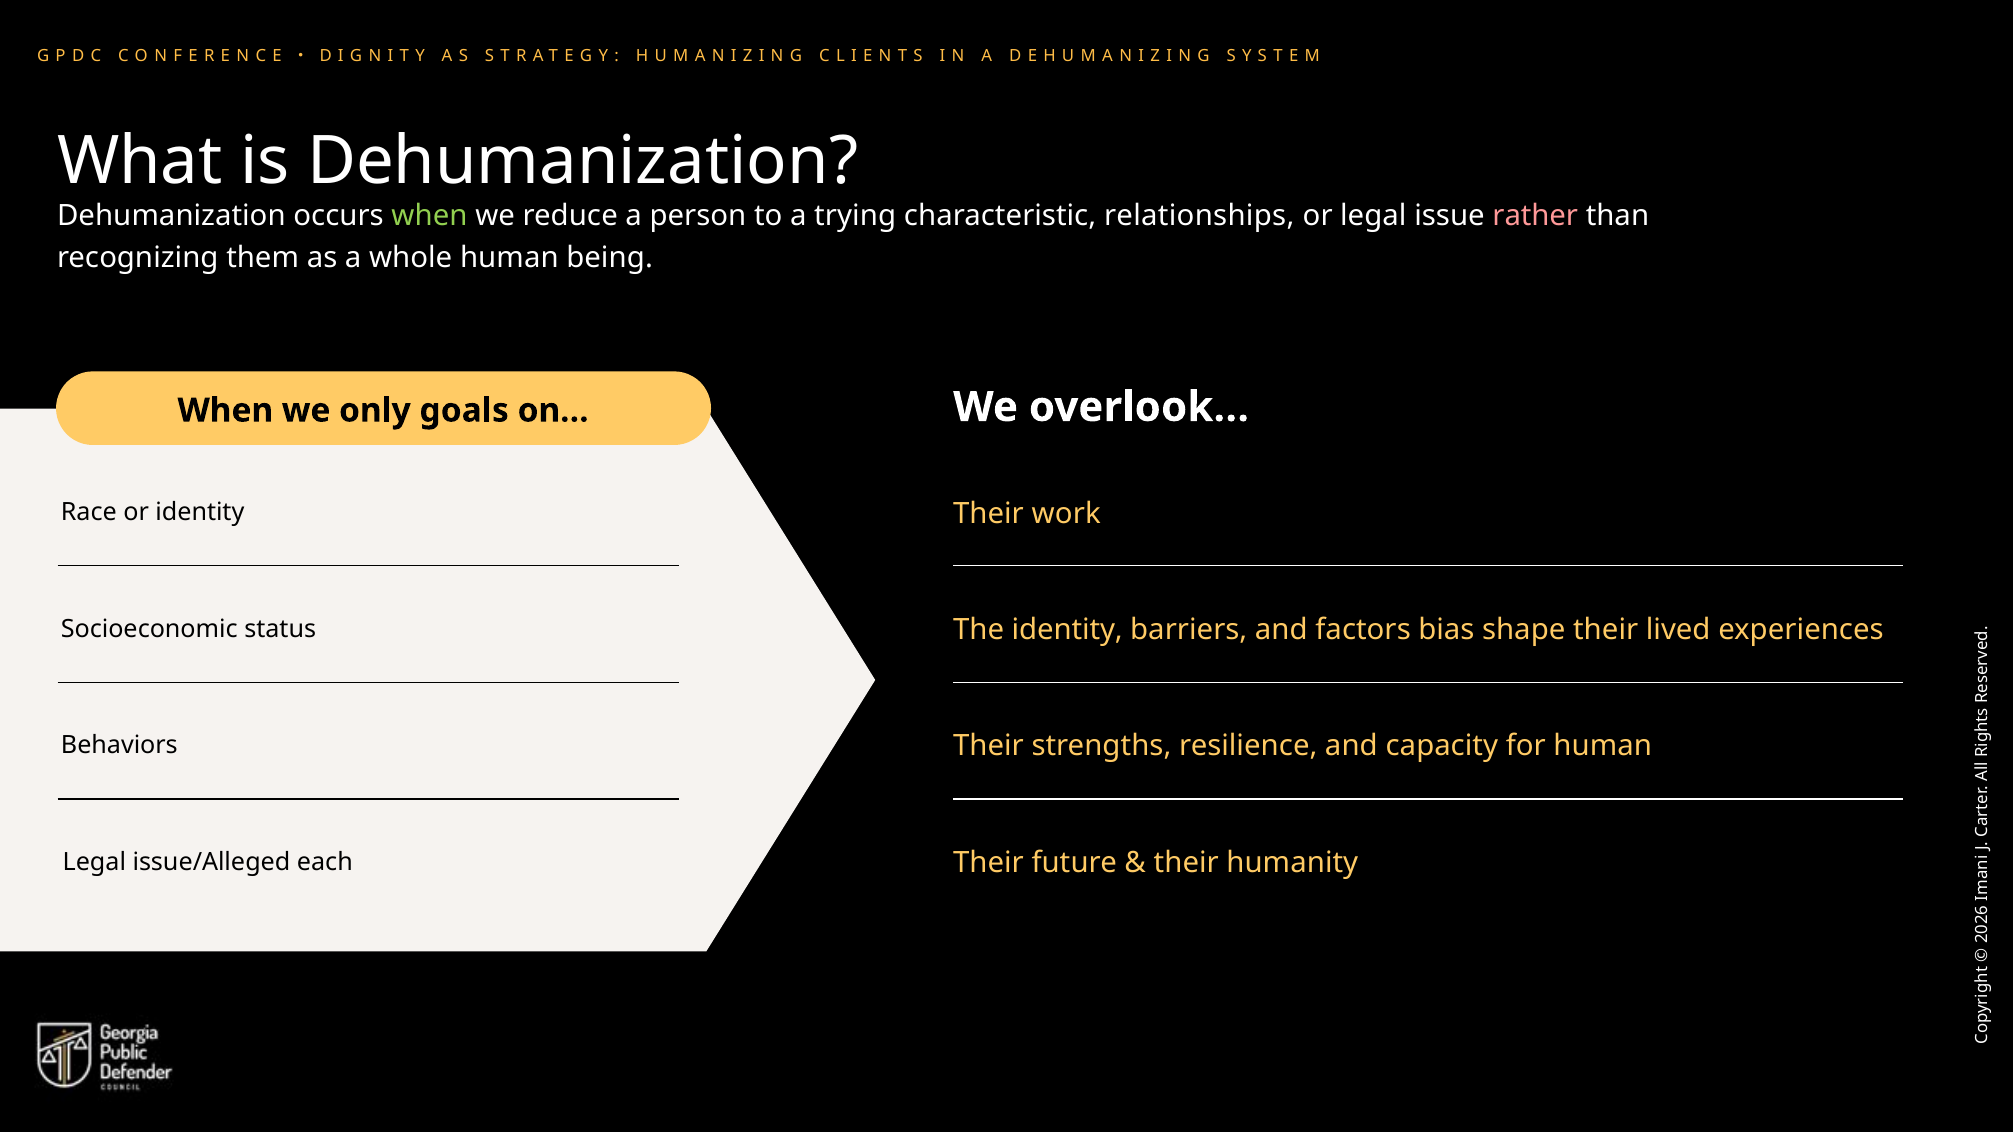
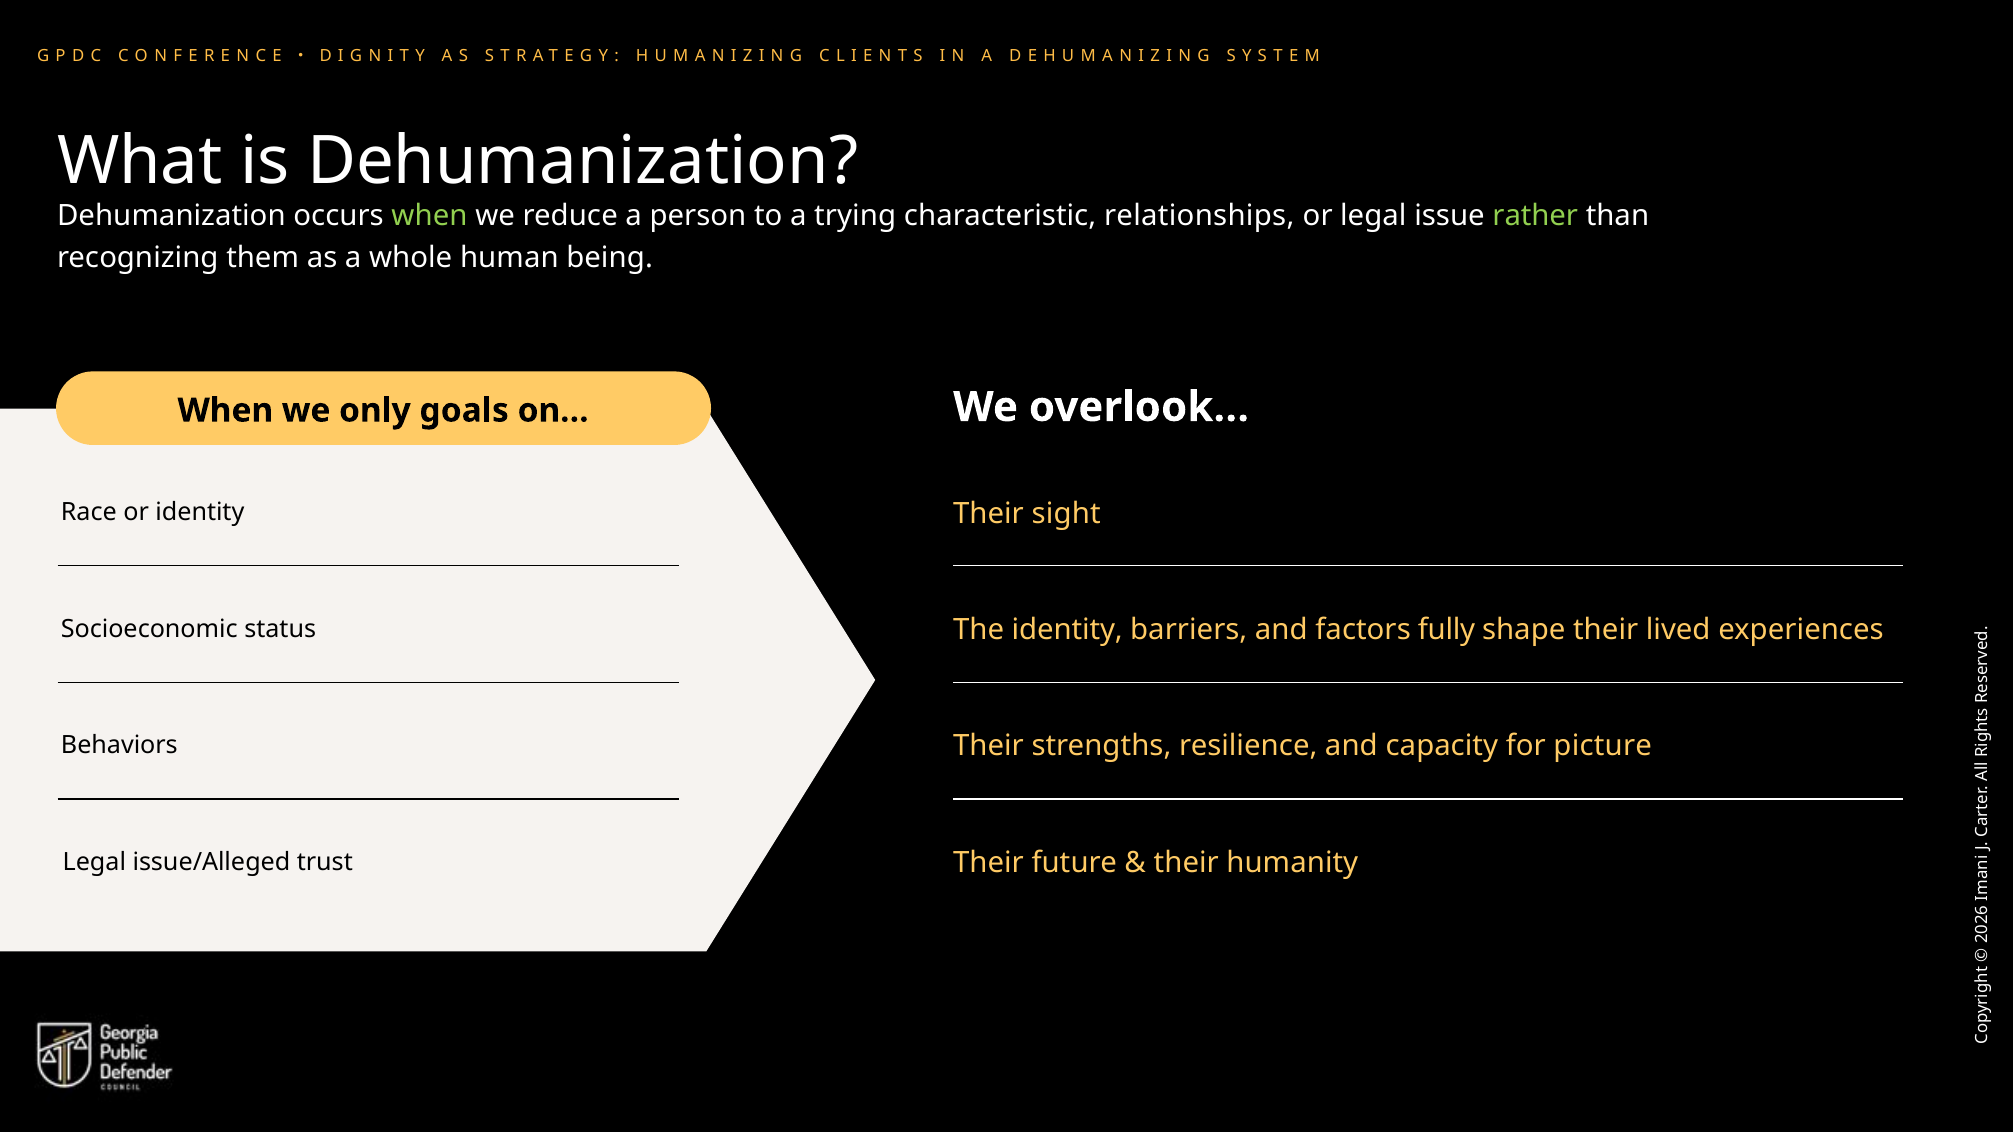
rather colour: pink -> light green
work: work -> sight
bias: bias -> fully
for human: human -> picture
each: each -> trust
